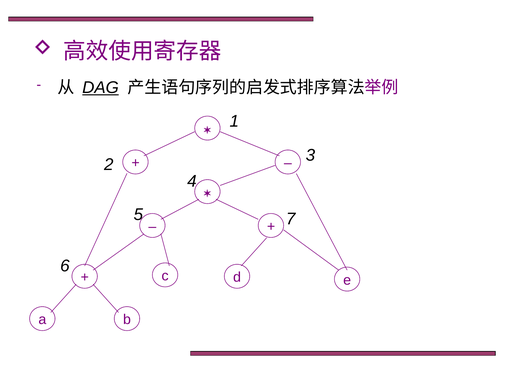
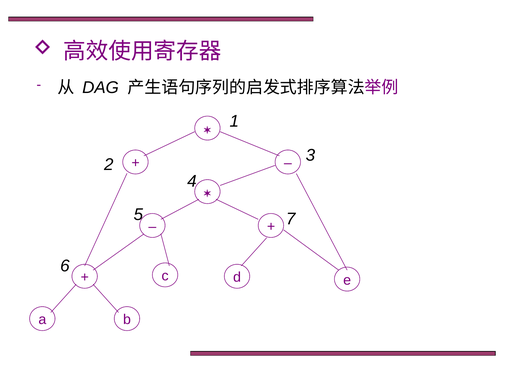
DAG underline: present -> none
